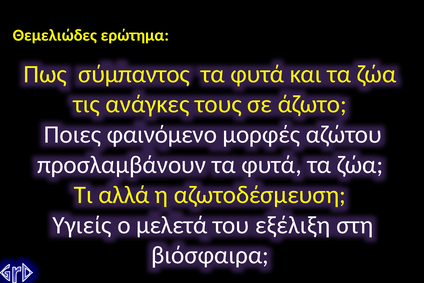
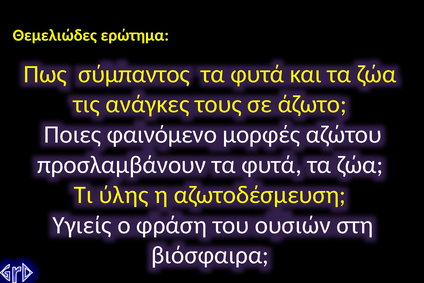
αλλά: αλλά -> ύλης
μελετά: μελετά -> φράση
εξέλιξη: εξέλιξη -> ουσιών
